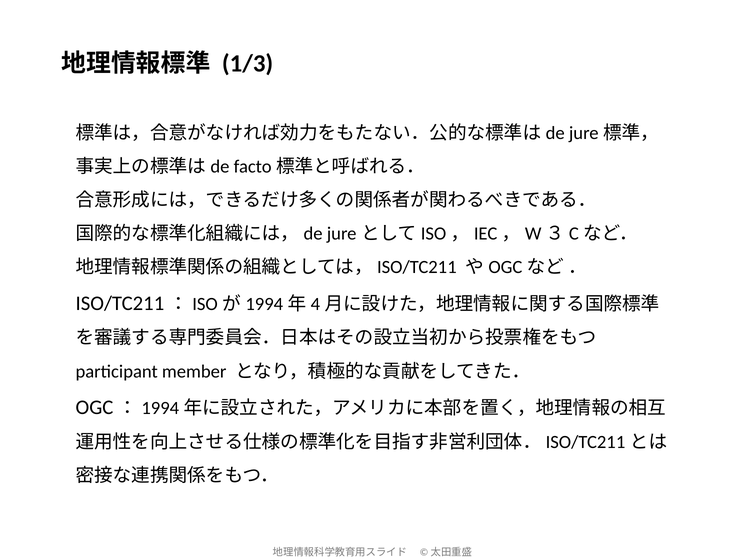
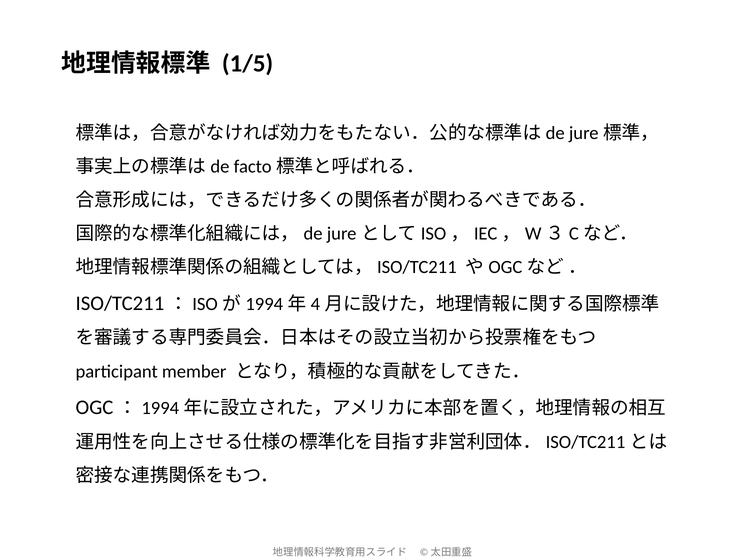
1/3: 1/3 -> 1/5
